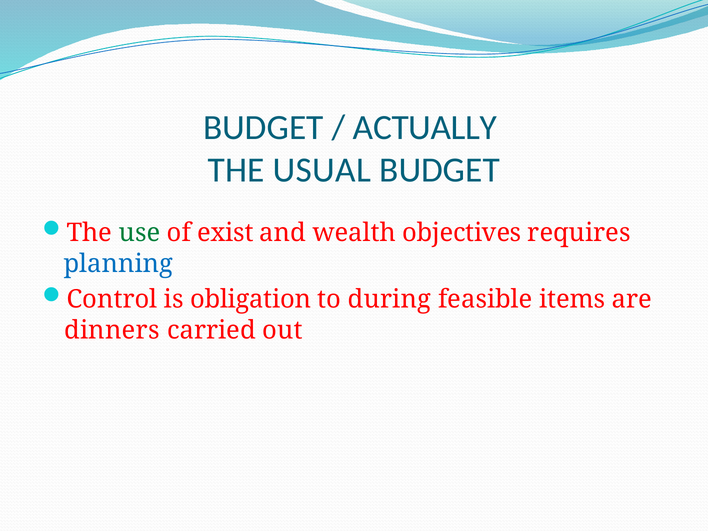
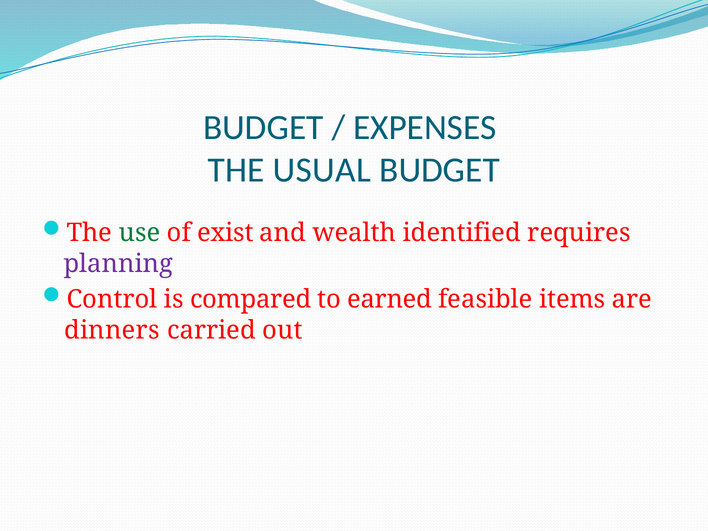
ACTUALLY: ACTUALLY -> EXPENSES
objectives: objectives -> identified
planning colour: blue -> purple
obligation: obligation -> compared
during: during -> earned
